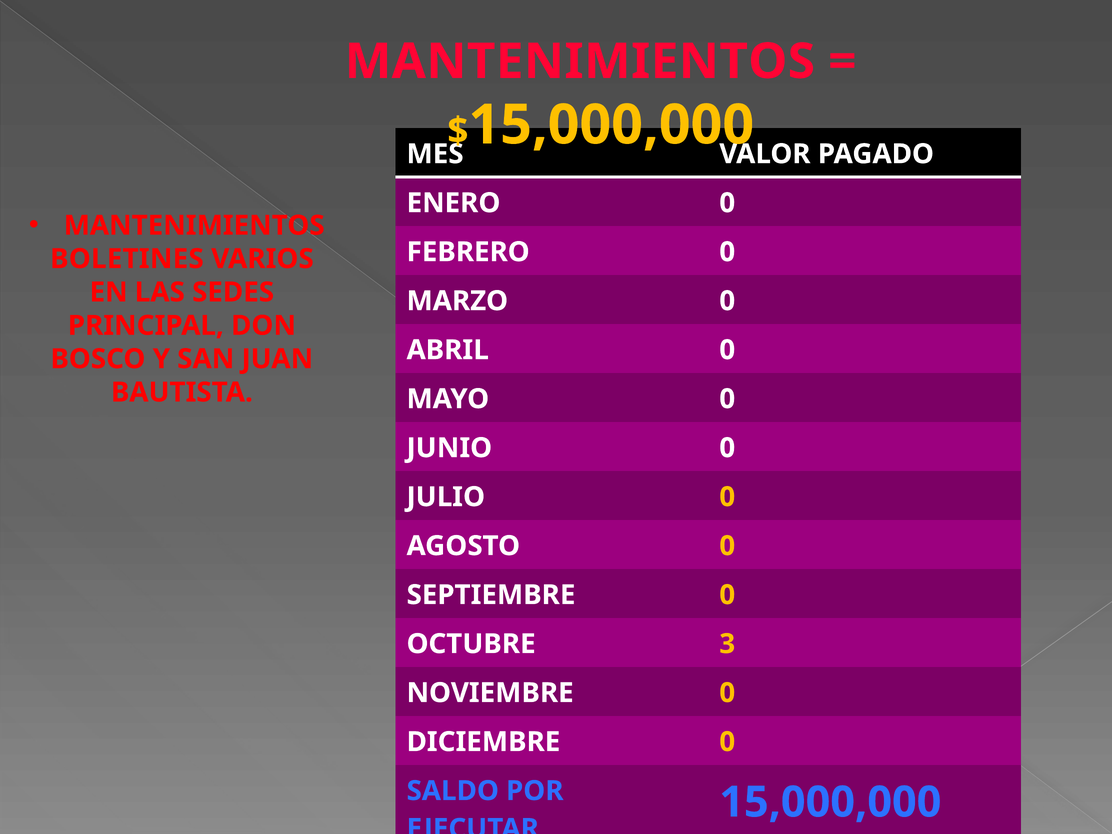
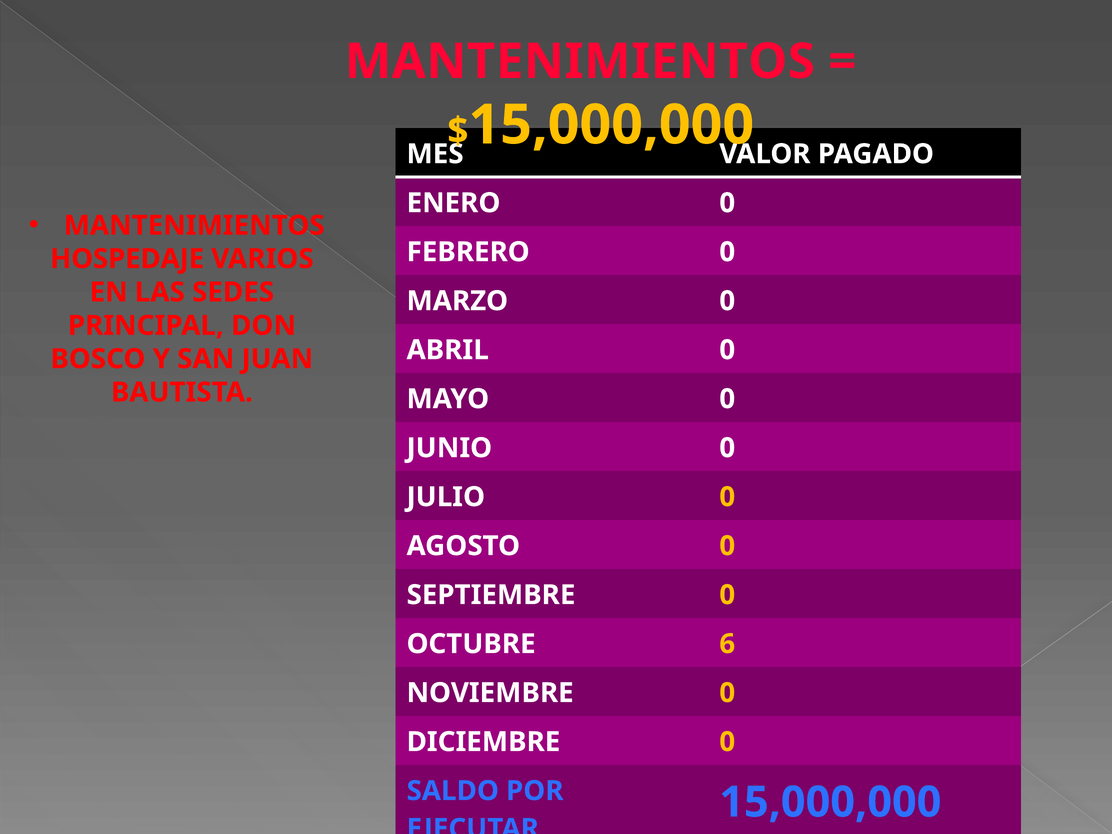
BOLETINES: BOLETINES -> HOSPEDAJE
3: 3 -> 6
